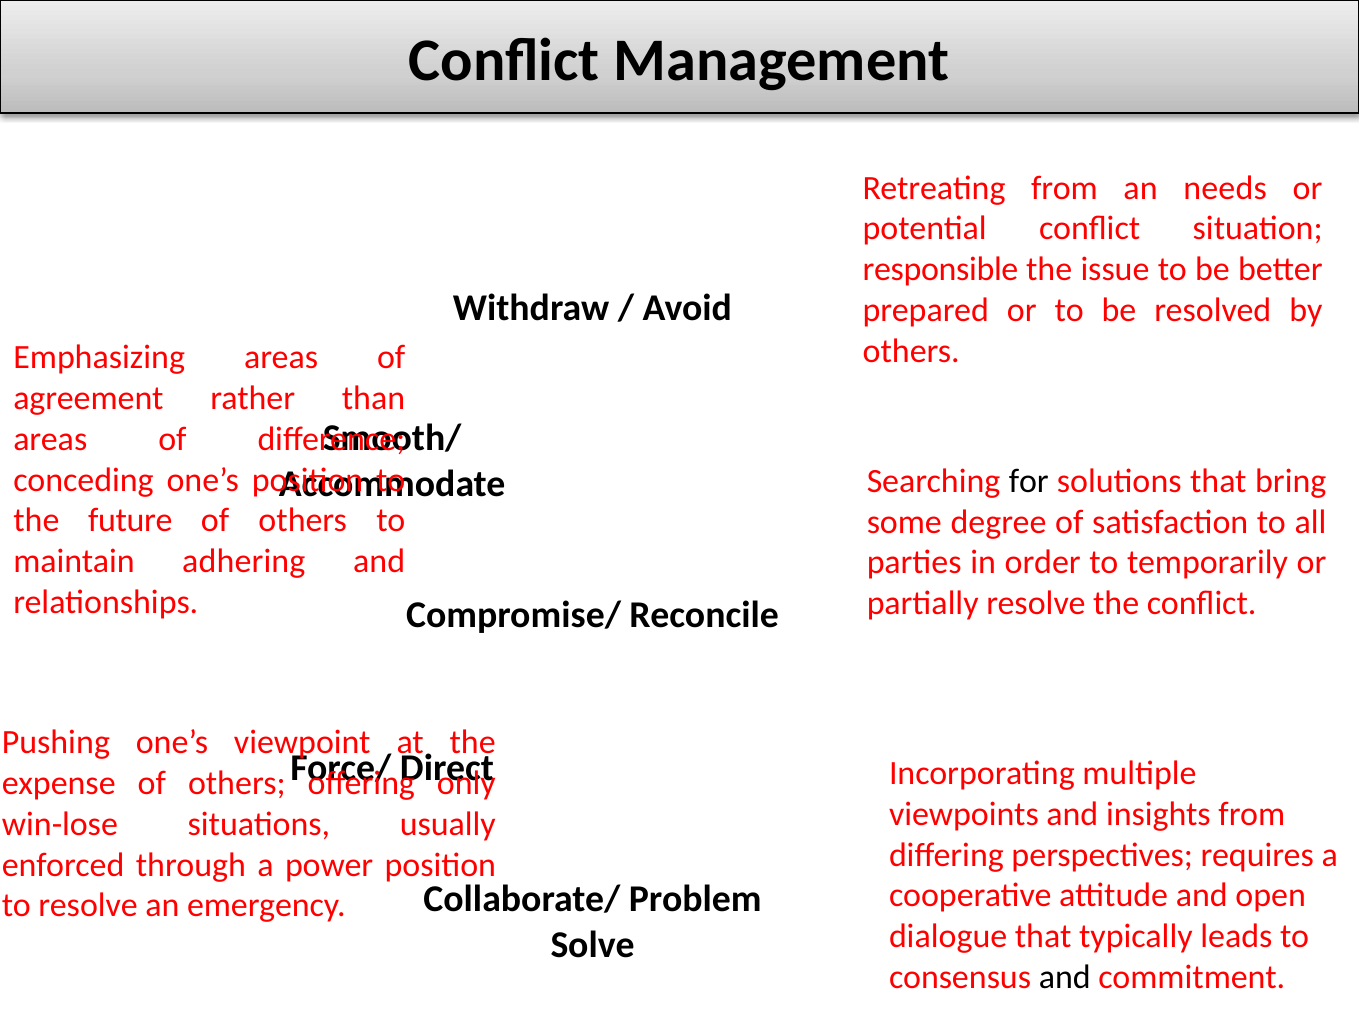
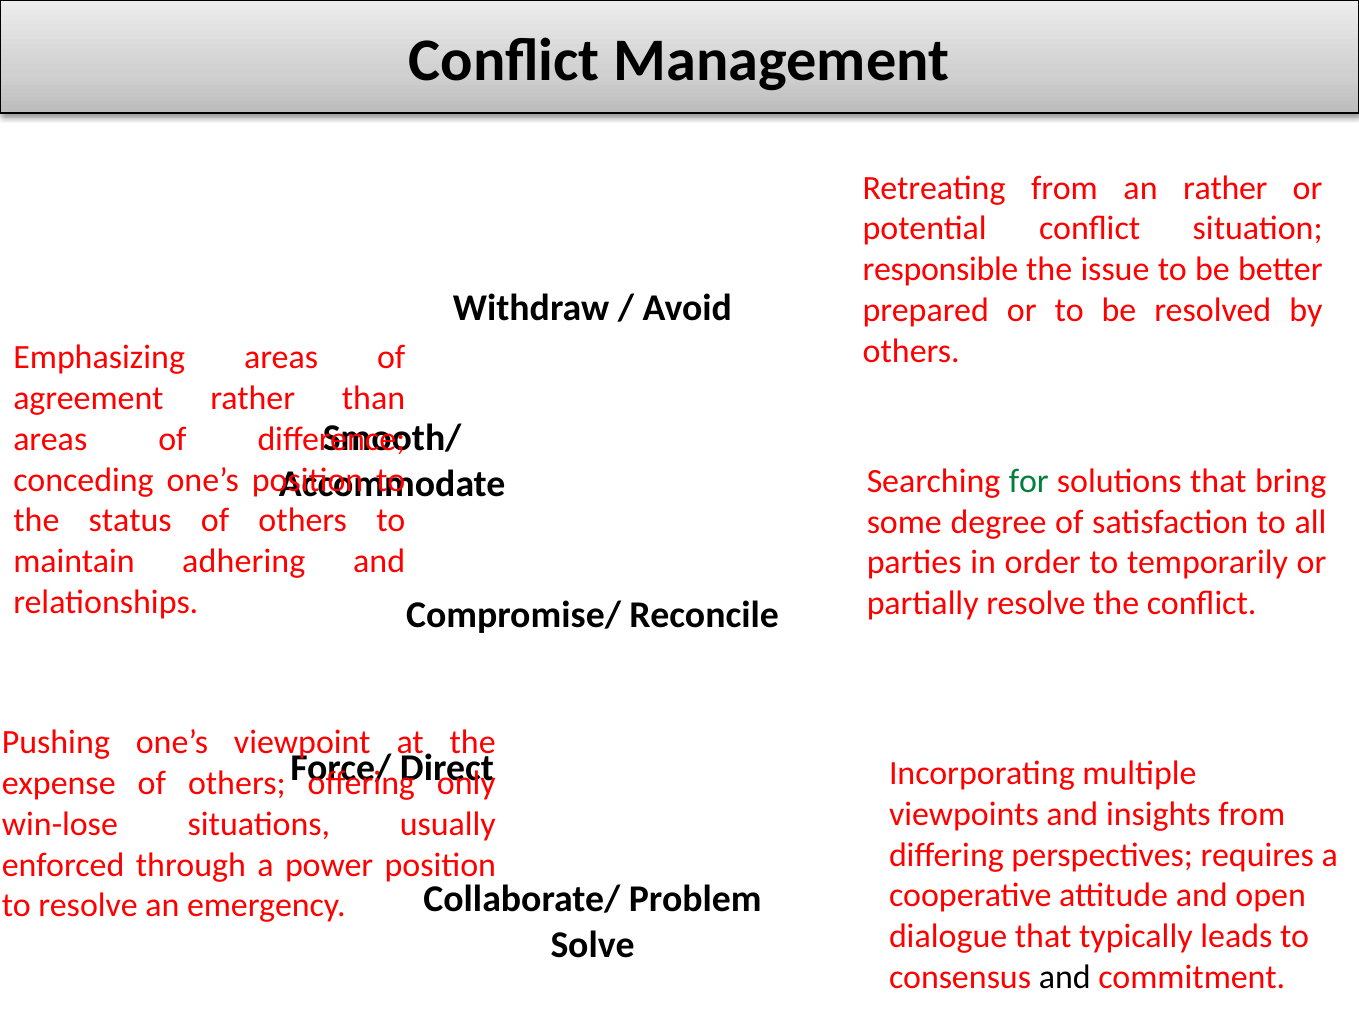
an needs: needs -> rather
for colour: black -> green
future: future -> status
